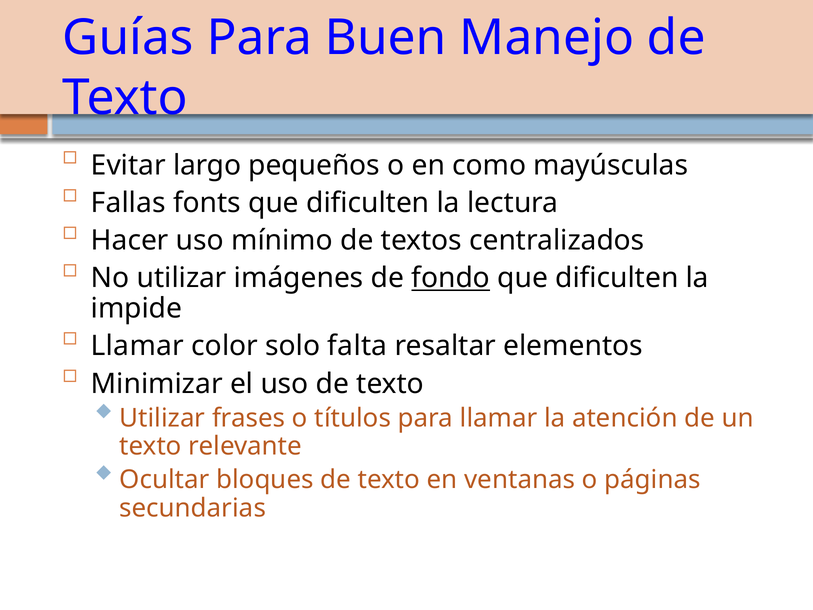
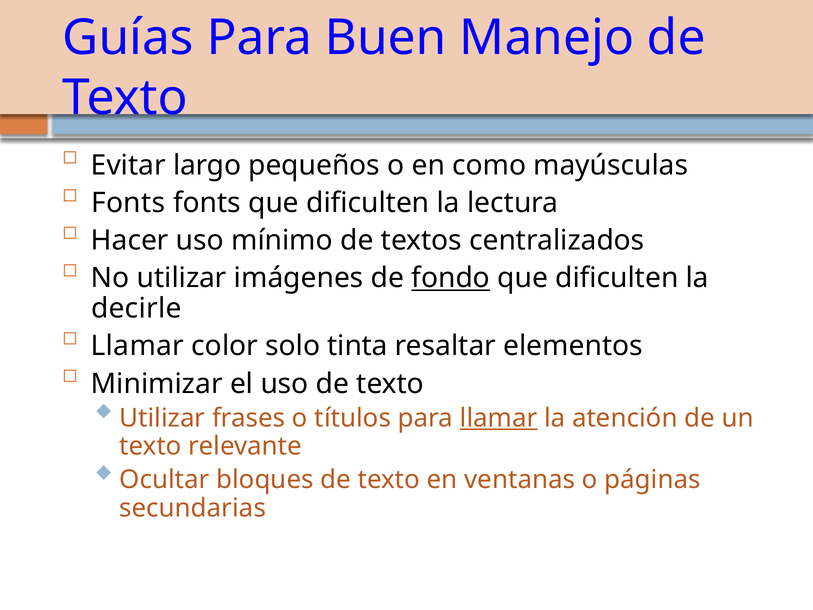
Fallas at (128, 203): Fallas -> Fonts
impide: impide -> decirle
falta: falta -> tinta
llamar at (499, 418) underline: none -> present
